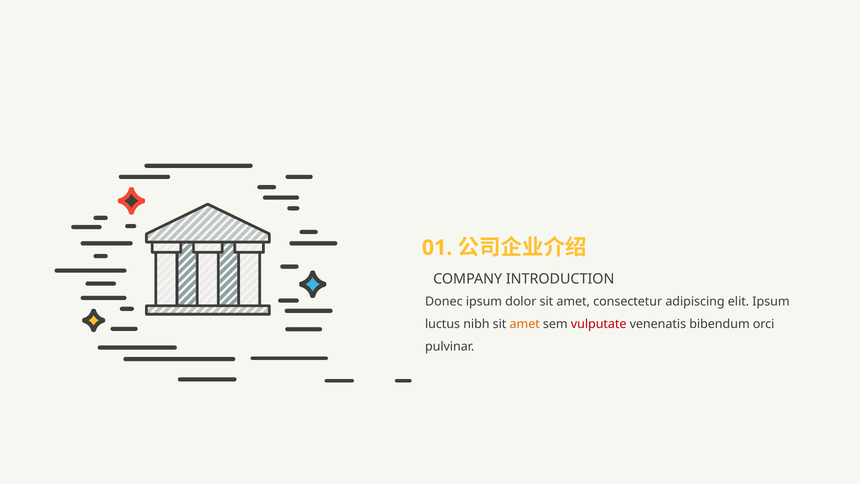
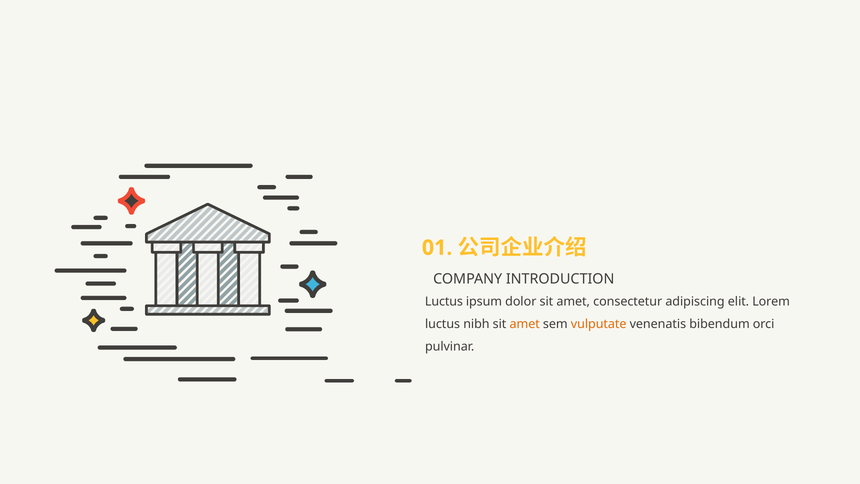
Donec at (444, 302): Donec -> Luctus
elit Ipsum: Ipsum -> Lorem
vulputate colour: red -> orange
